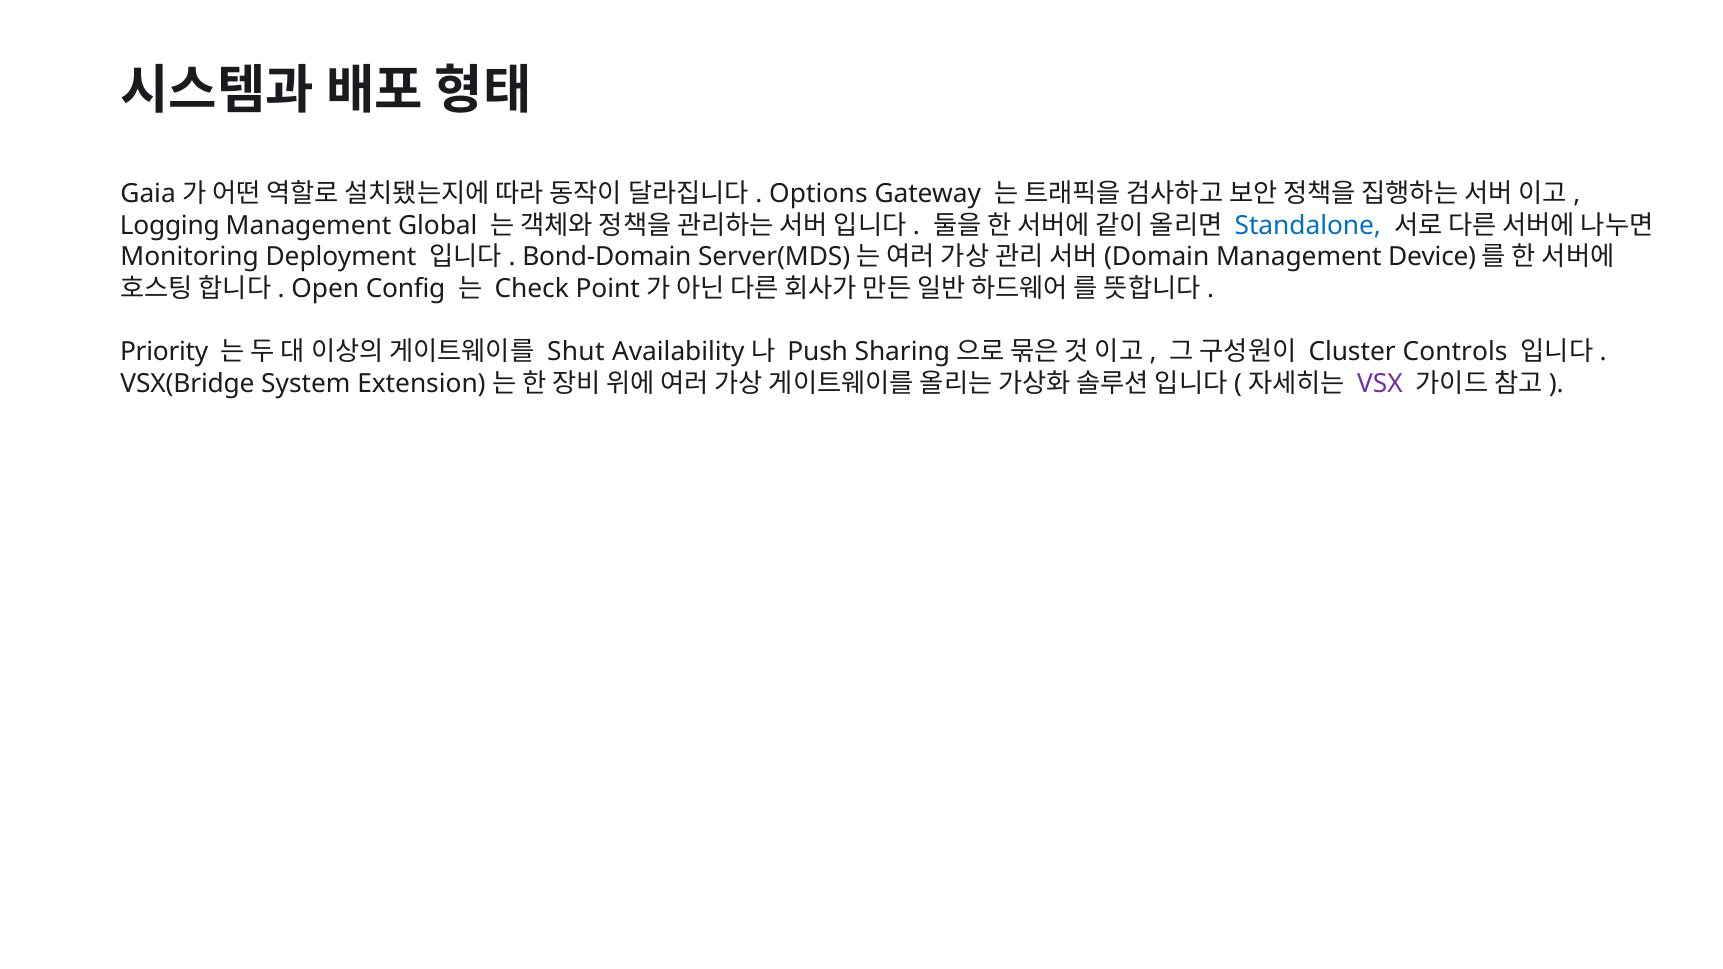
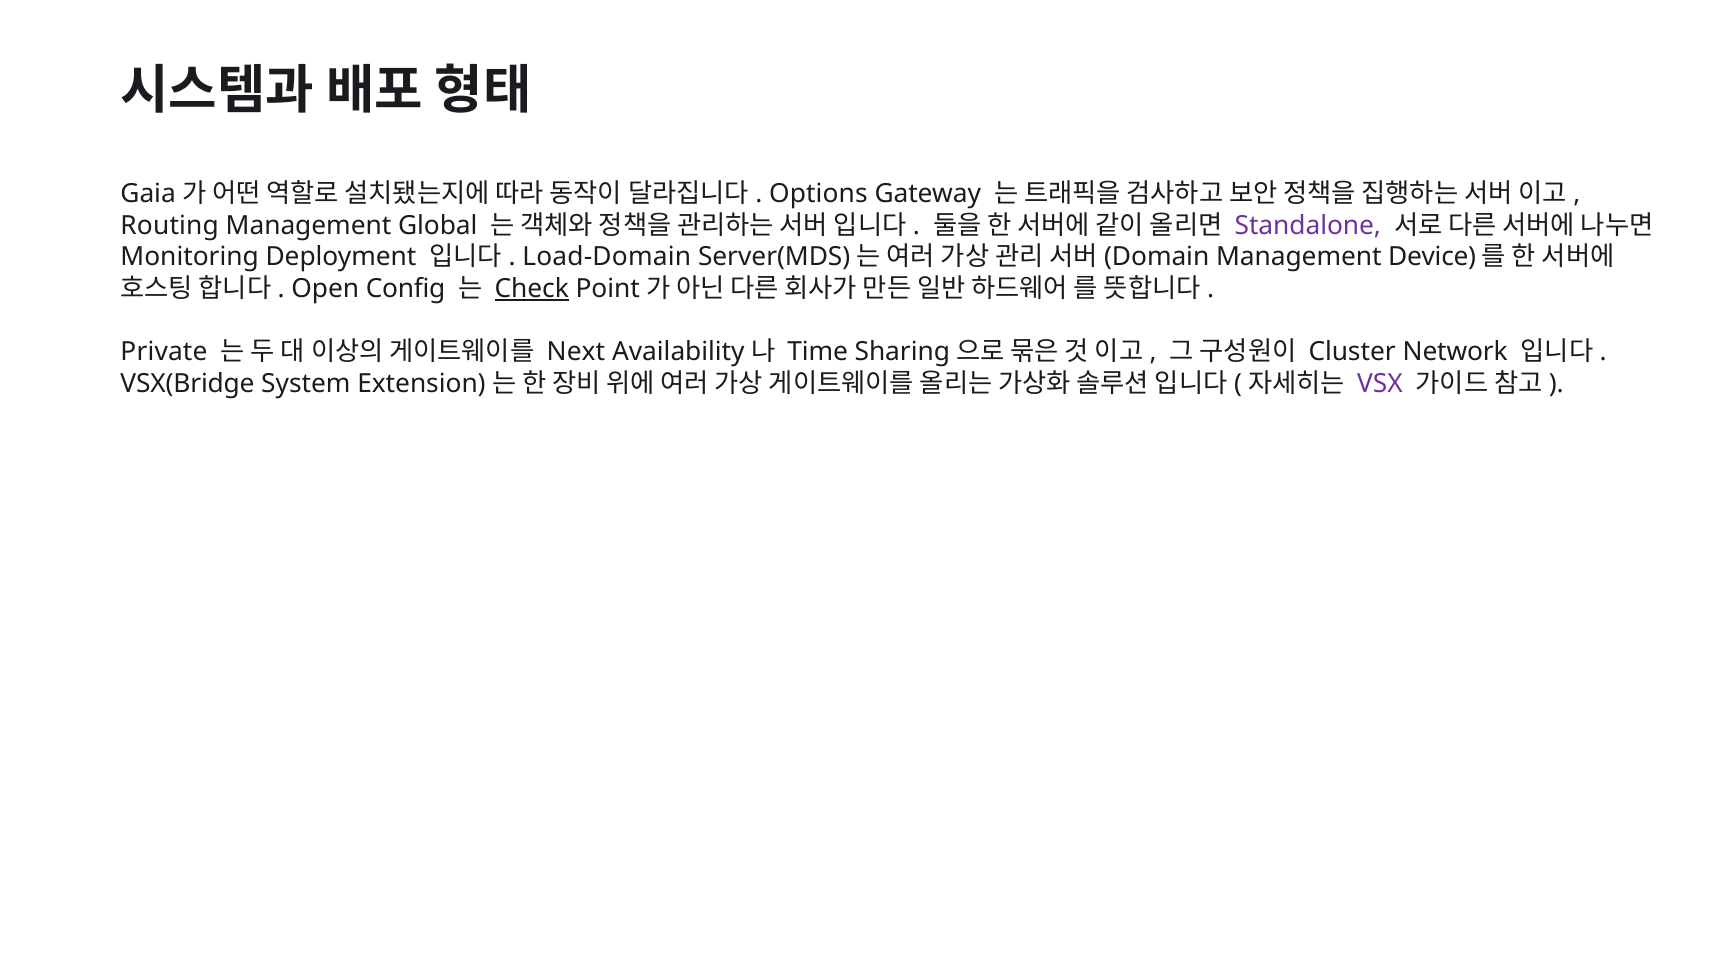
Logging: Logging -> Routing
Standalone colour: blue -> purple
Bond-Domain: Bond-Domain -> Load-Domain
Check underline: none -> present
Priority: Priority -> Private
Shut: Shut -> Next
Push: Push -> Time
Controls: Controls -> Network
